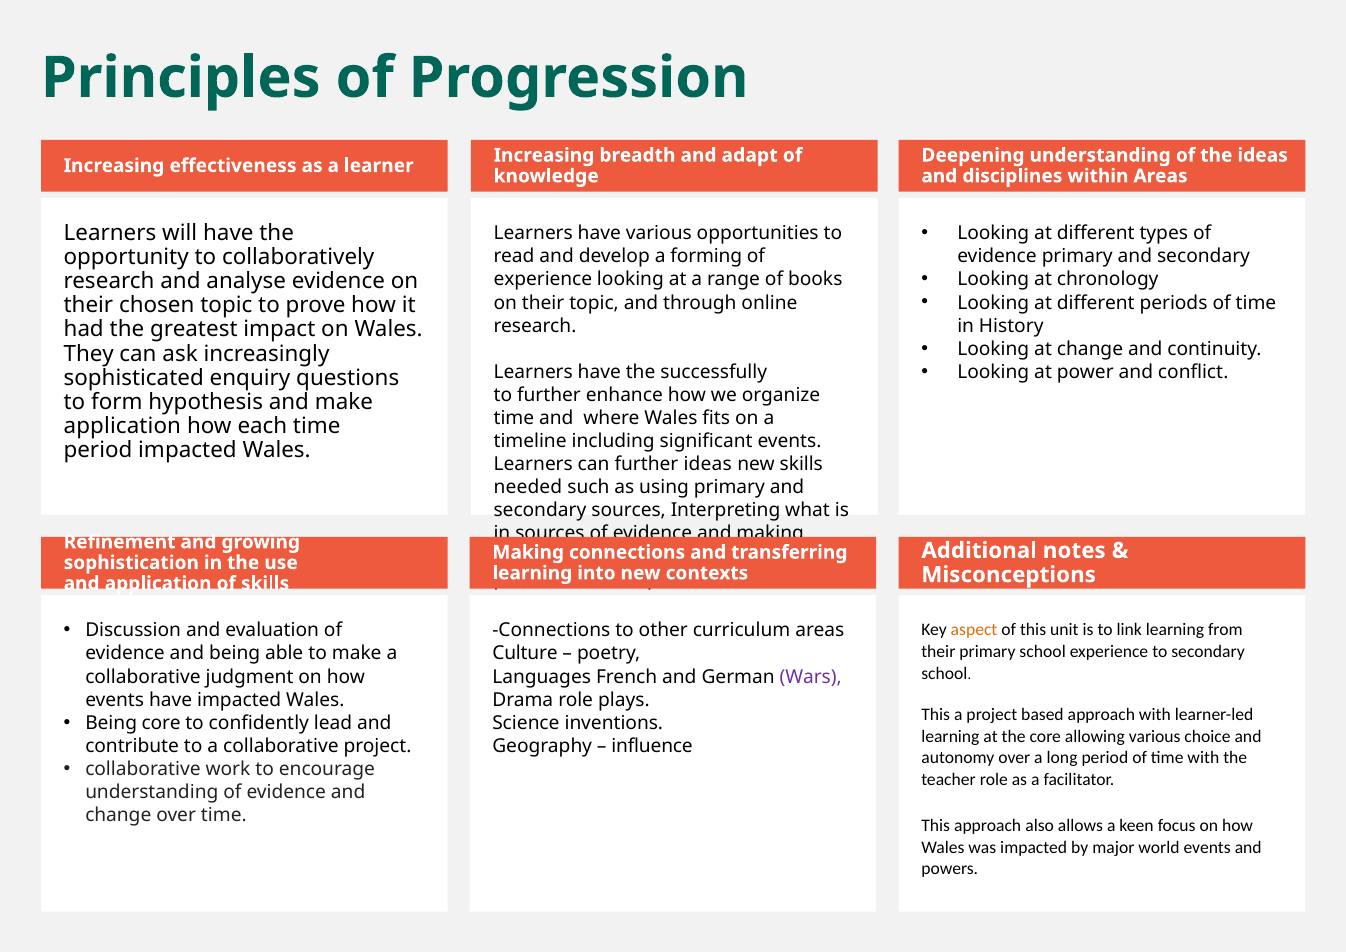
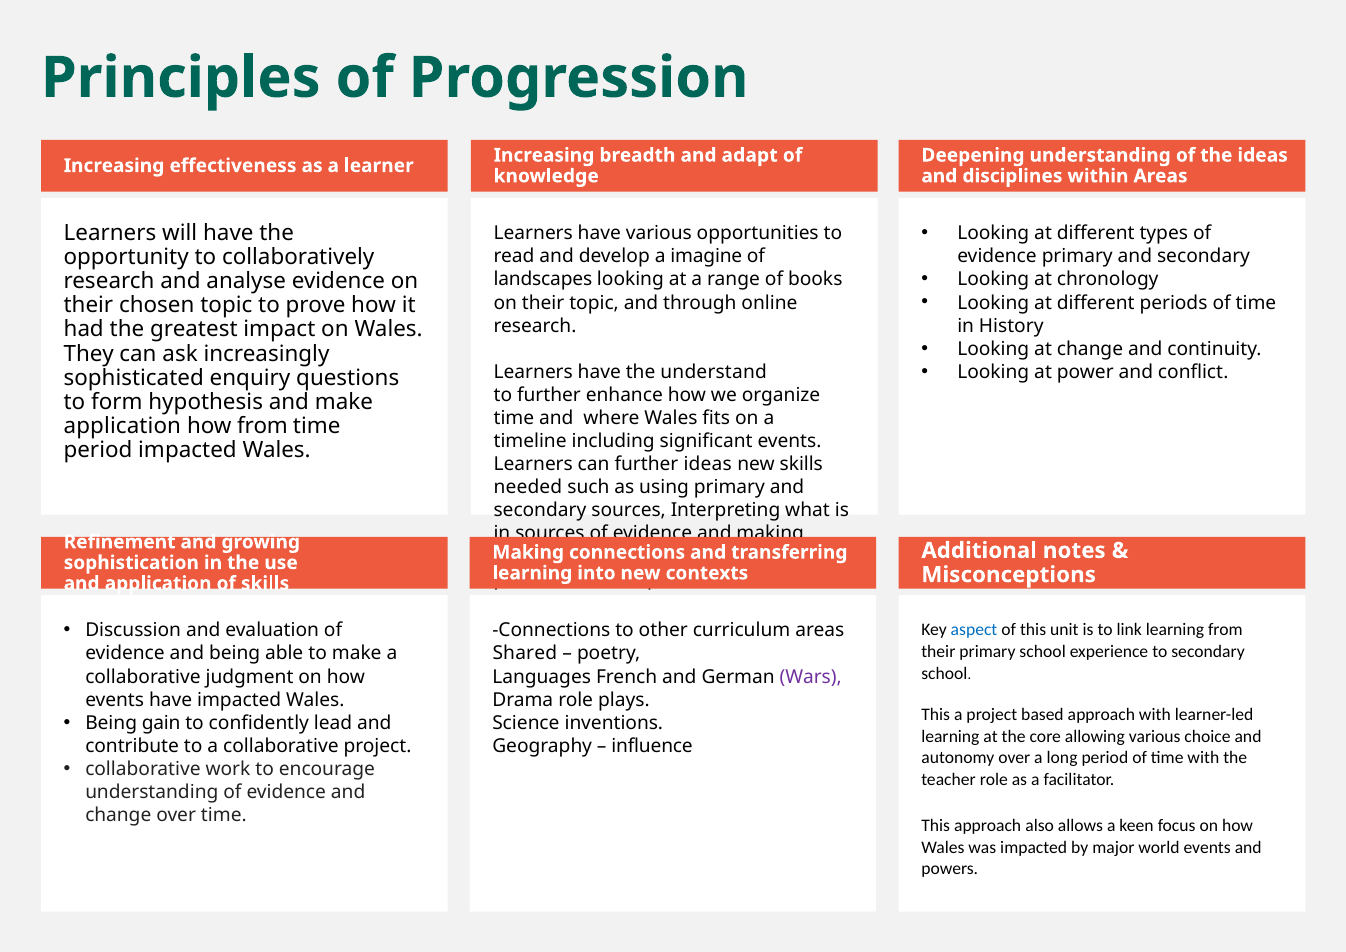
forming: forming -> imagine
experience at (543, 280): experience -> landscapes
successfully: successfully -> understand
how each: each -> from
aspect colour: orange -> blue
Culture: Culture -> Shared
Being core: core -> gain
